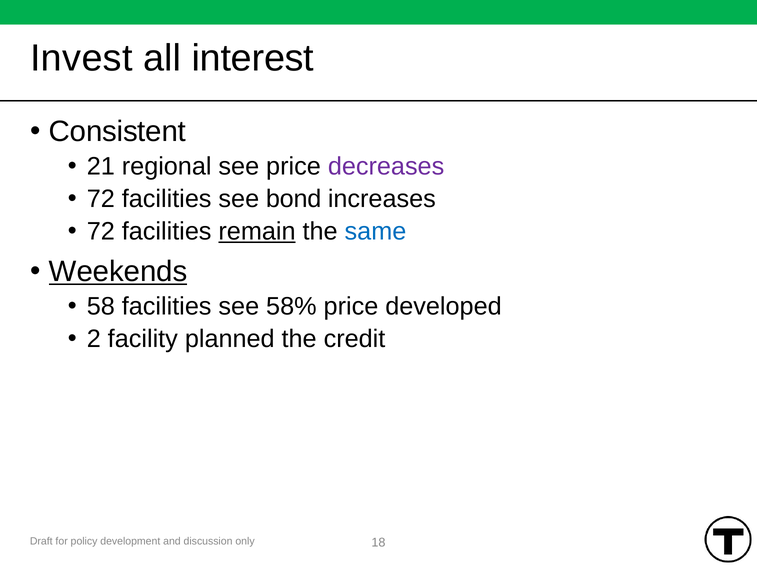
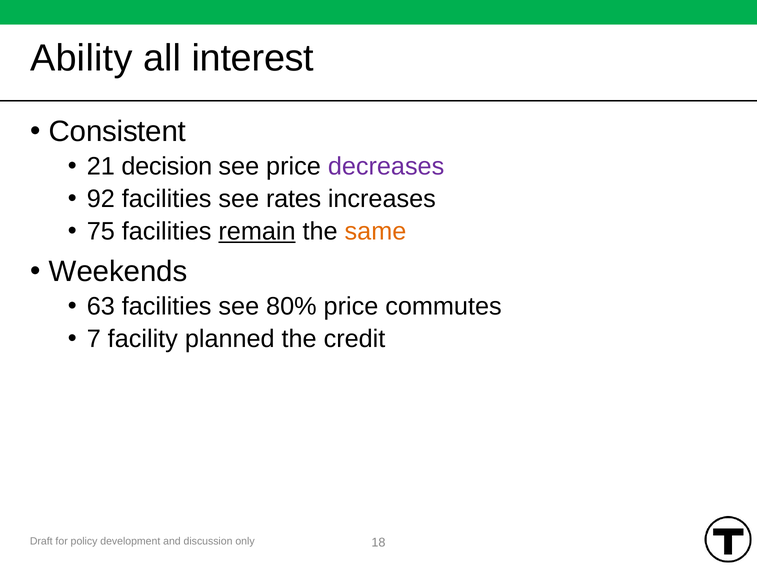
Invest: Invest -> Ability
regional: regional -> decision
72 at (101, 199): 72 -> 92
bond: bond -> rates
72 at (101, 231): 72 -> 75
same colour: blue -> orange
Weekends underline: present -> none
58: 58 -> 63
58%: 58% -> 80%
developed: developed -> commutes
2: 2 -> 7
